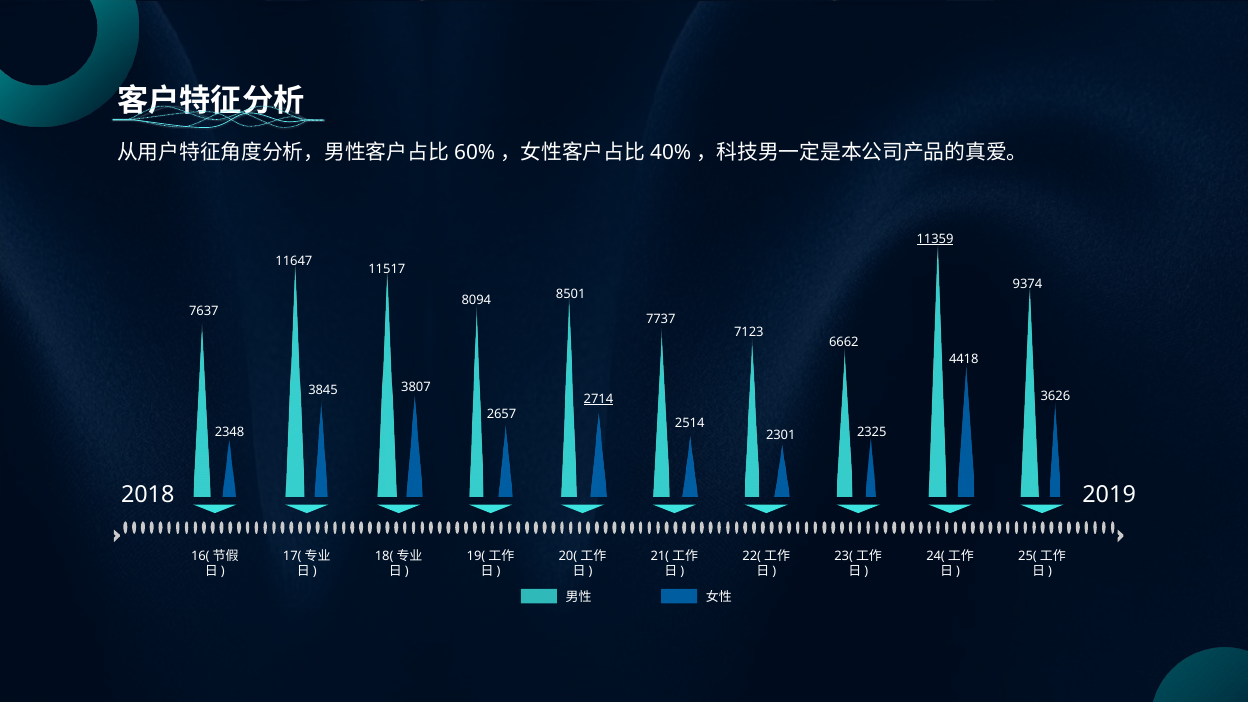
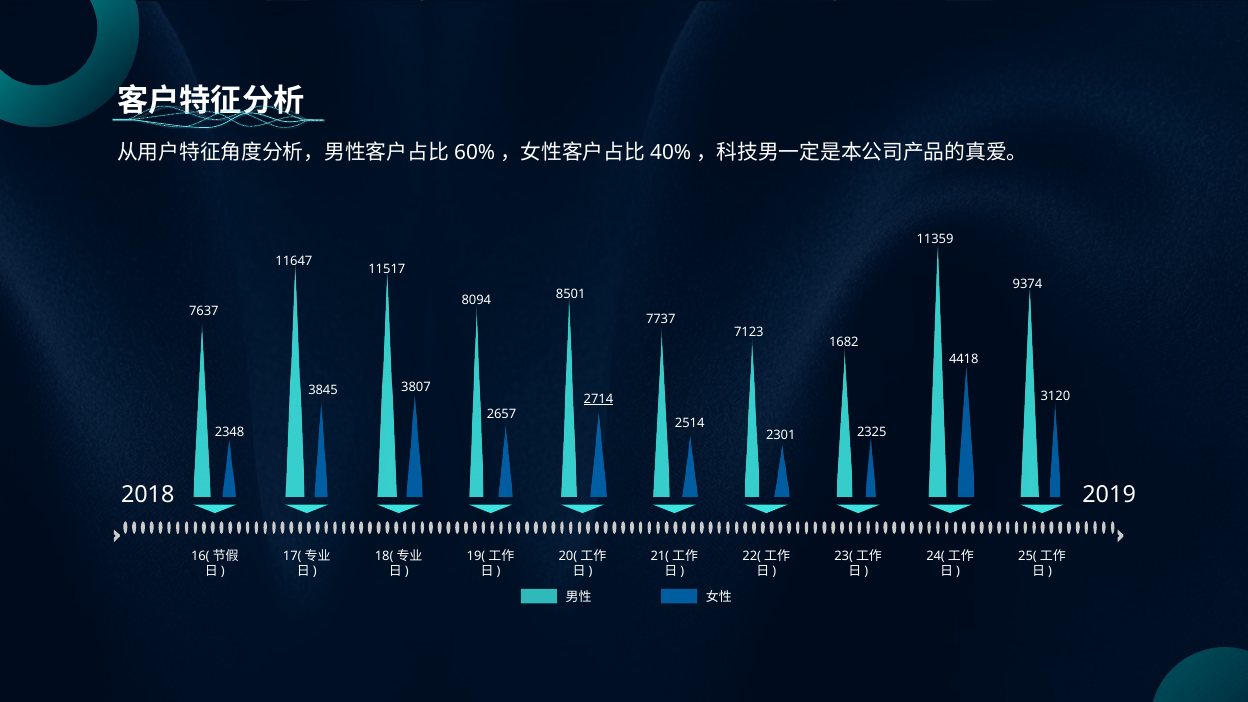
11359 underline: present -> none
6662: 6662 -> 1682
3626: 3626 -> 3120
